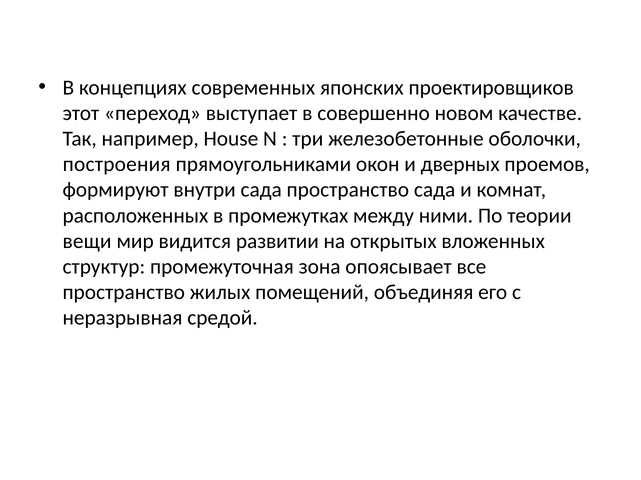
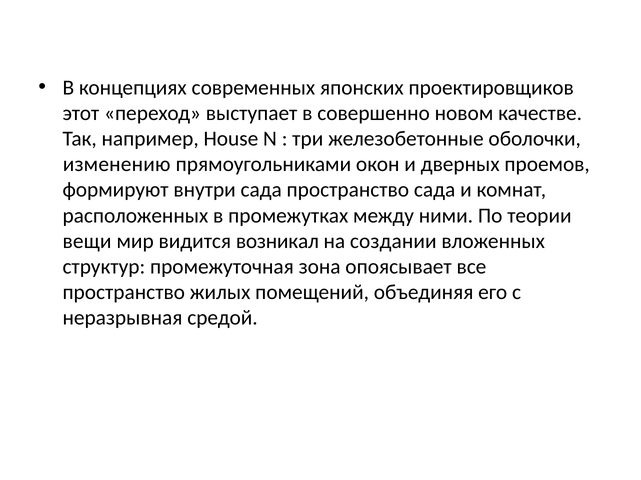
построения: построения -> изменению
развитии: развитии -> возникал
открытых: открытых -> создании
